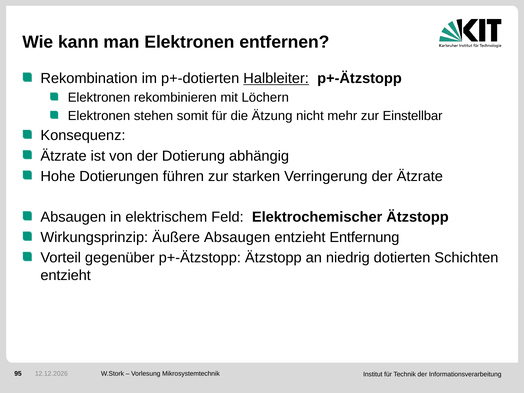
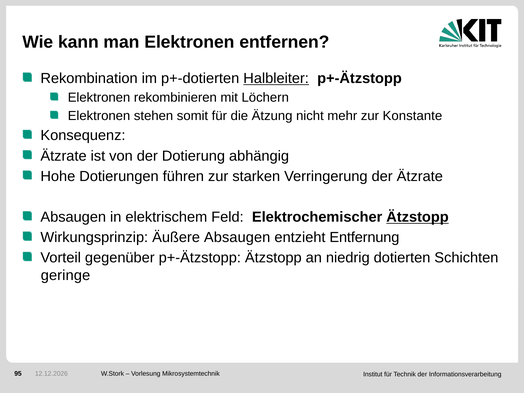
Einstellbar: Einstellbar -> Konstante
Ätzstopp at (417, 217) underline: none -> present
entzieht at (66, 275): entzieht -> geringe
